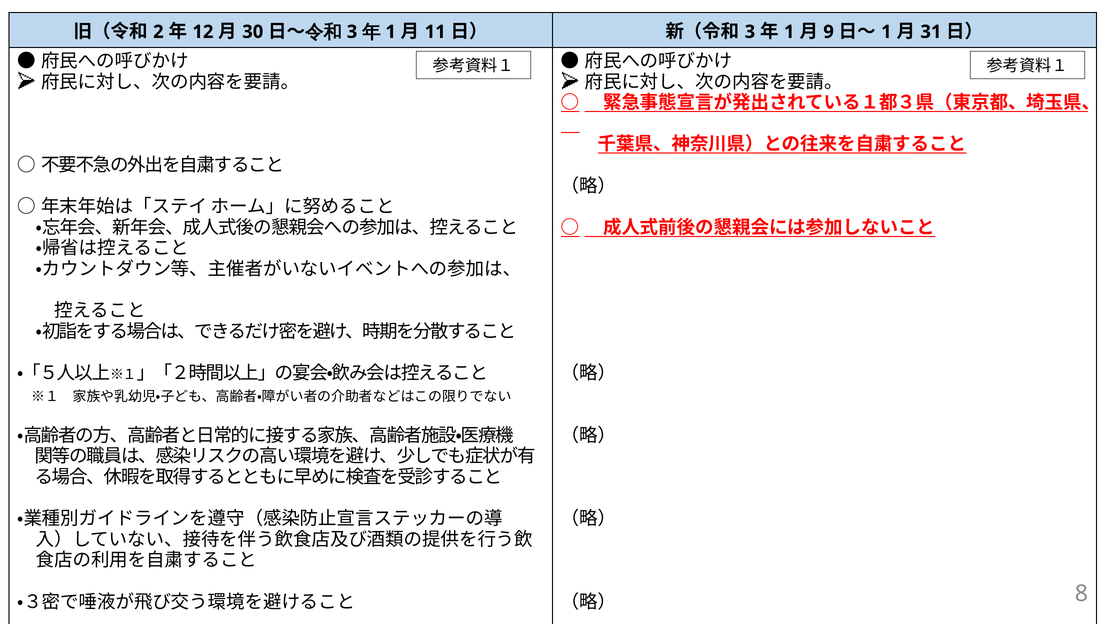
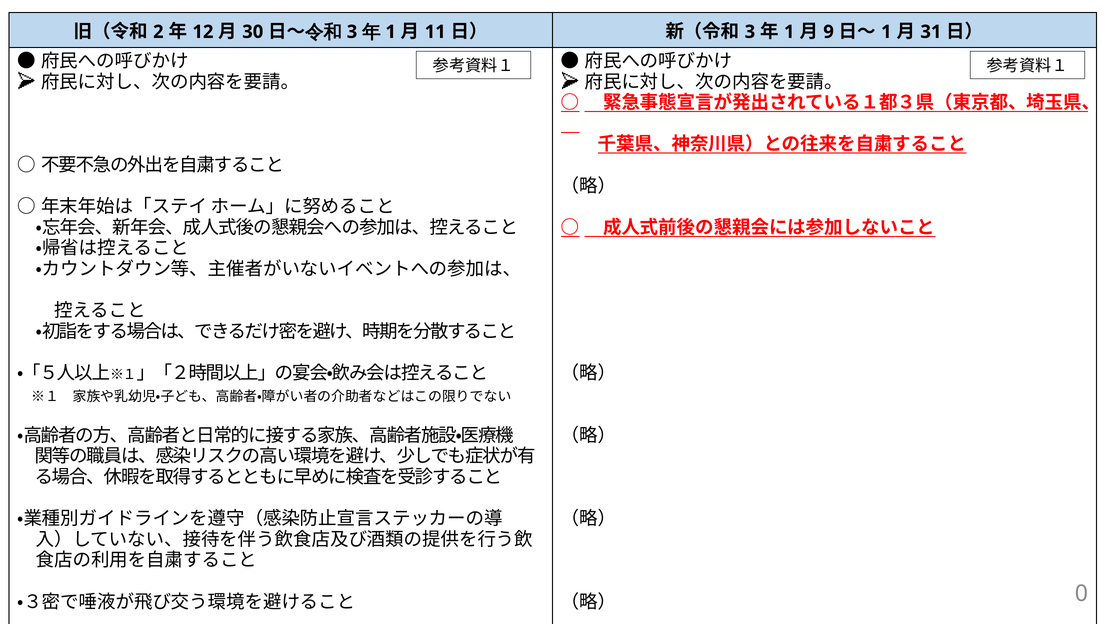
8: 8 -> 0
